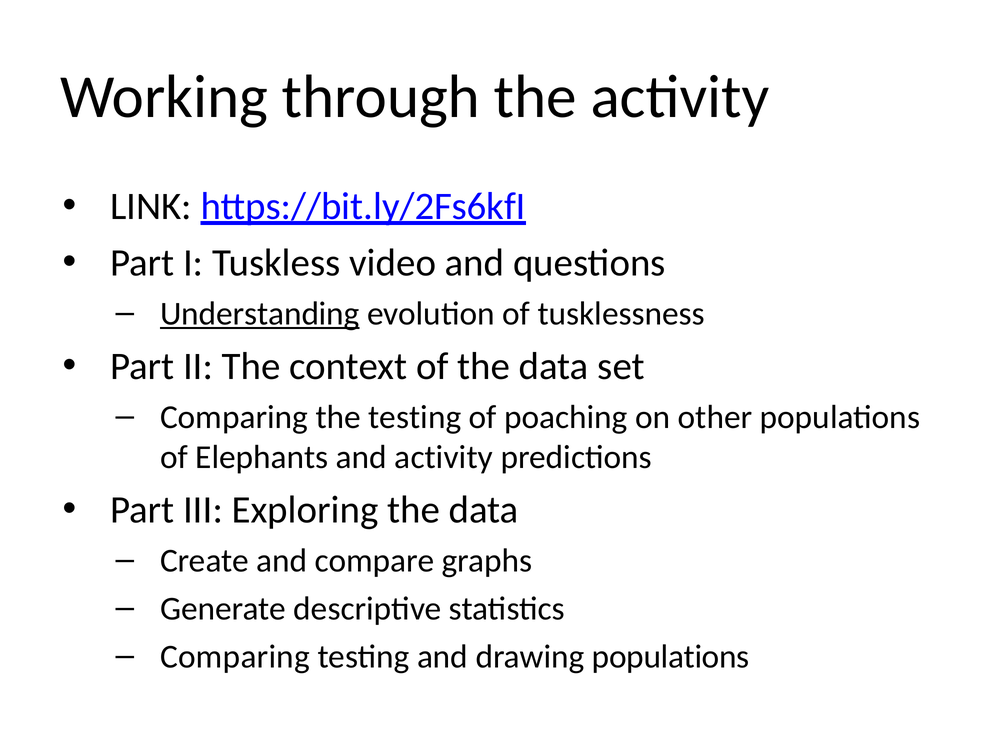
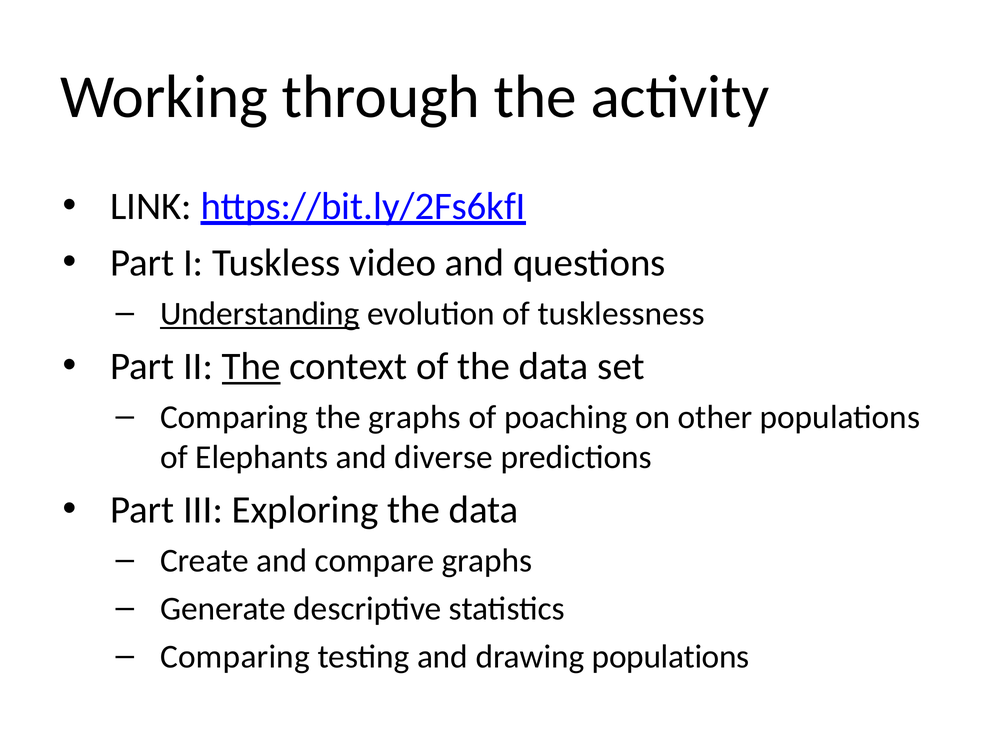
The at (251, 366) underline: none -> present
the testing: testing -> graphs
and activity: activity -> diverse
